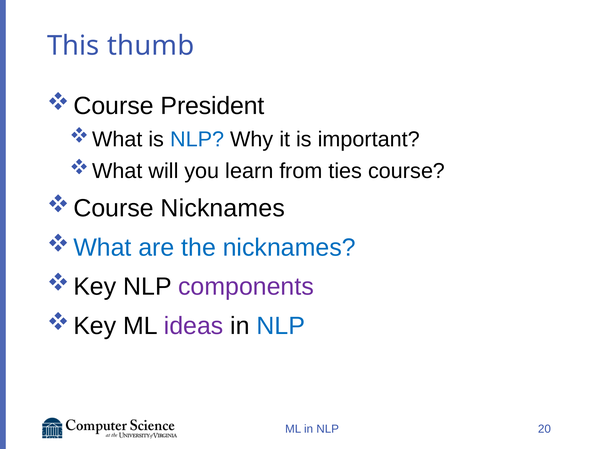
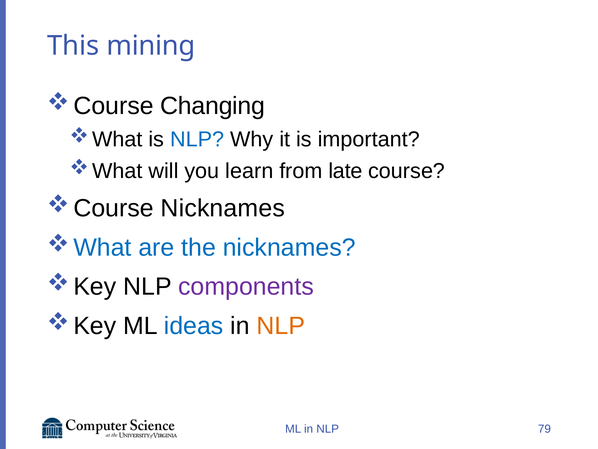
thumb: thumb -> mining
President: President -> Changing
ties: ties -> late
ideas colour: purple -> blue
NLP at (281, 325) colour: blue -> orange
20: 20 -> 79
